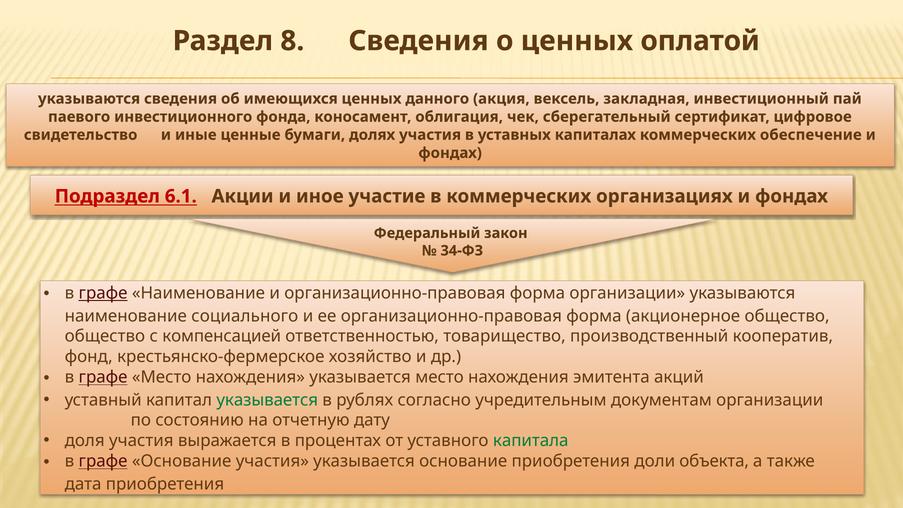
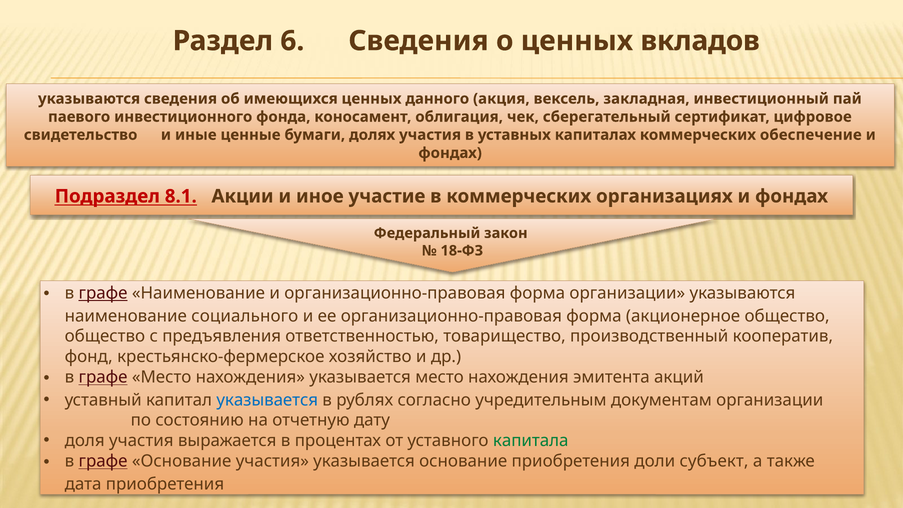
8: 8 -> 6
оплатой: оплатой -> вкладов
6.1: 6.1 -> 8.1
34-ФЗ: 34-ФЗ -> 18-ФЗ
компенсацией: компенсацией -> предъявления
указывается at (267, 400) colour: green -> blue
объекта: объекта -> субъект
